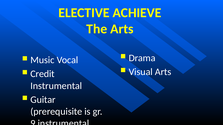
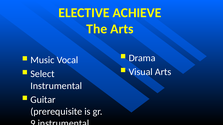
Credit: Credit -> Select
